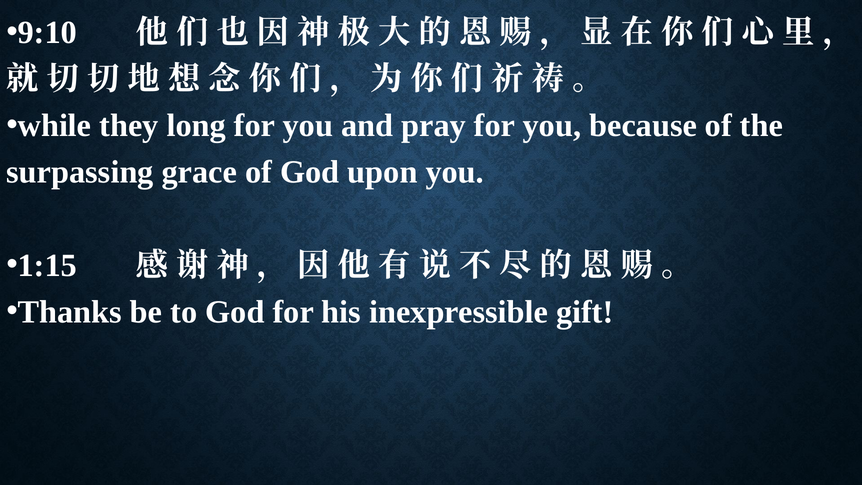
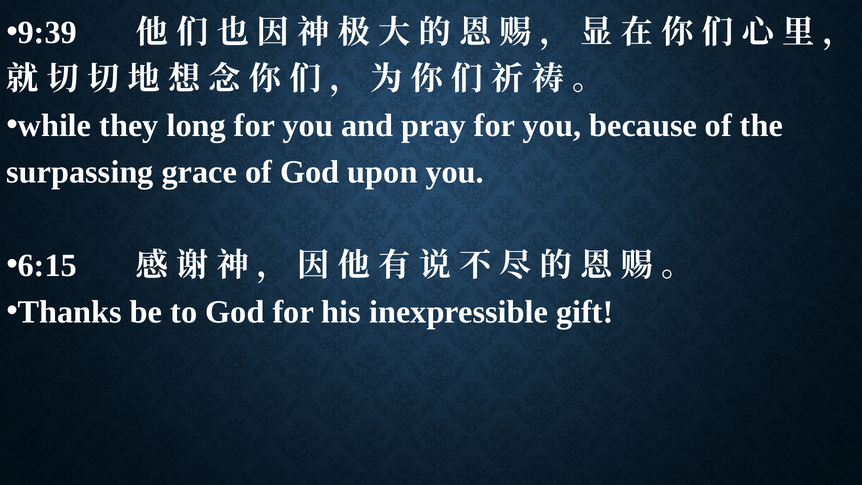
9:10: 9:10 -> 9:39
1:15: 1:15 -> 6:15
